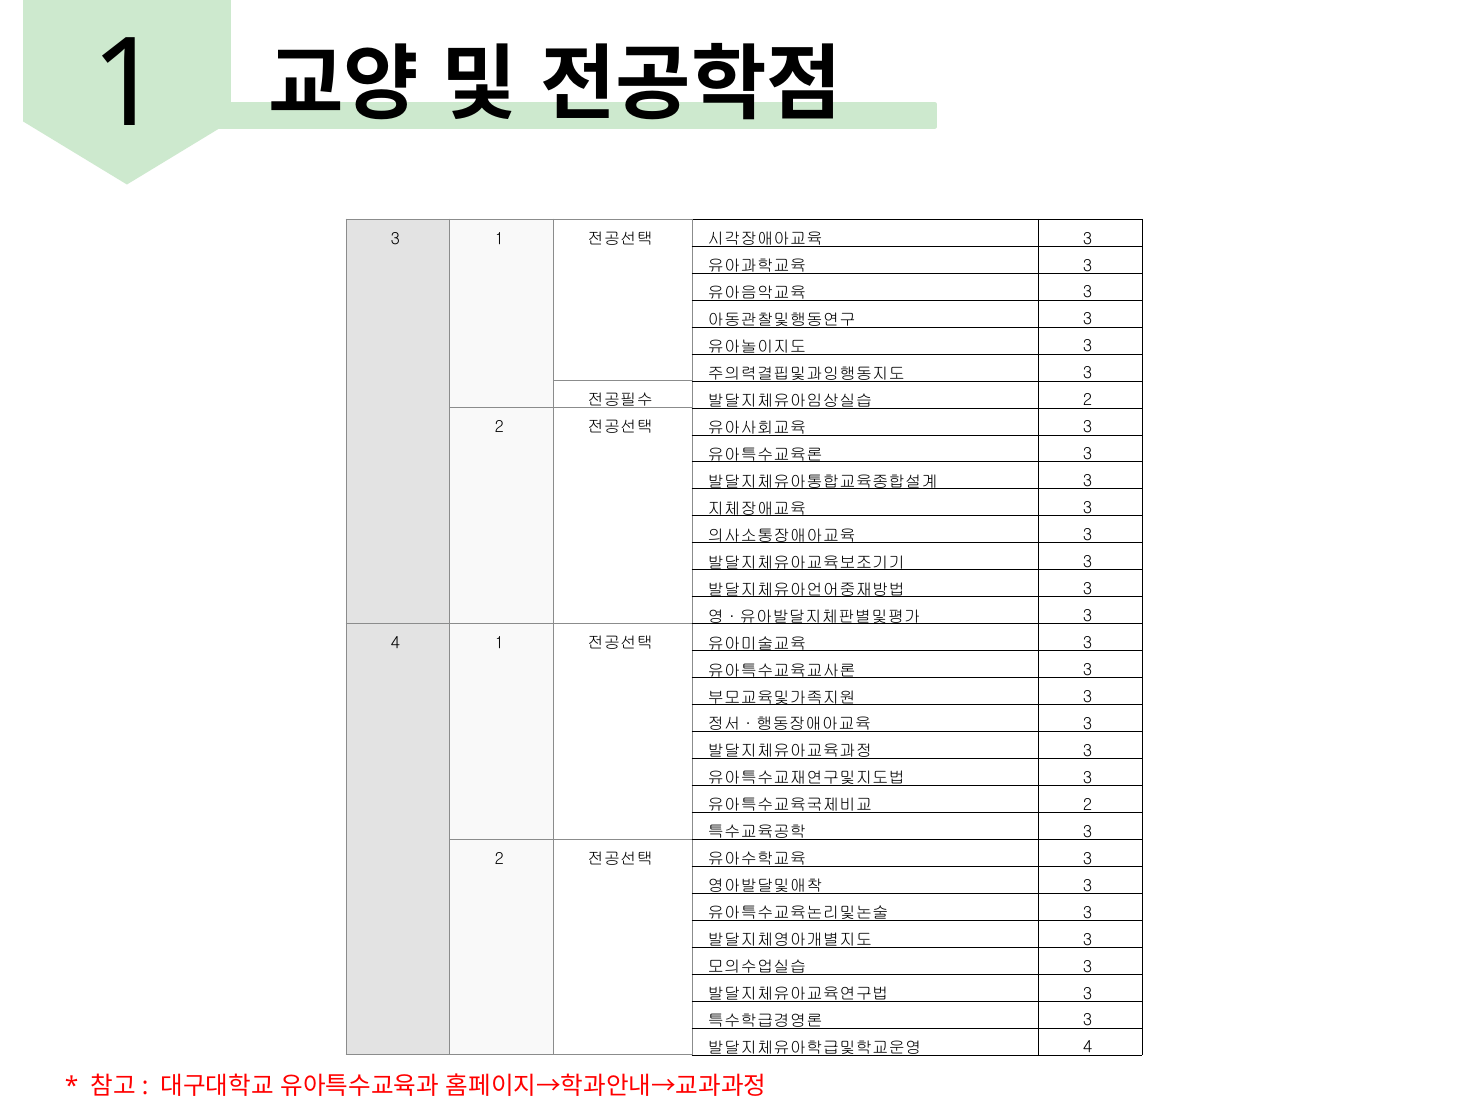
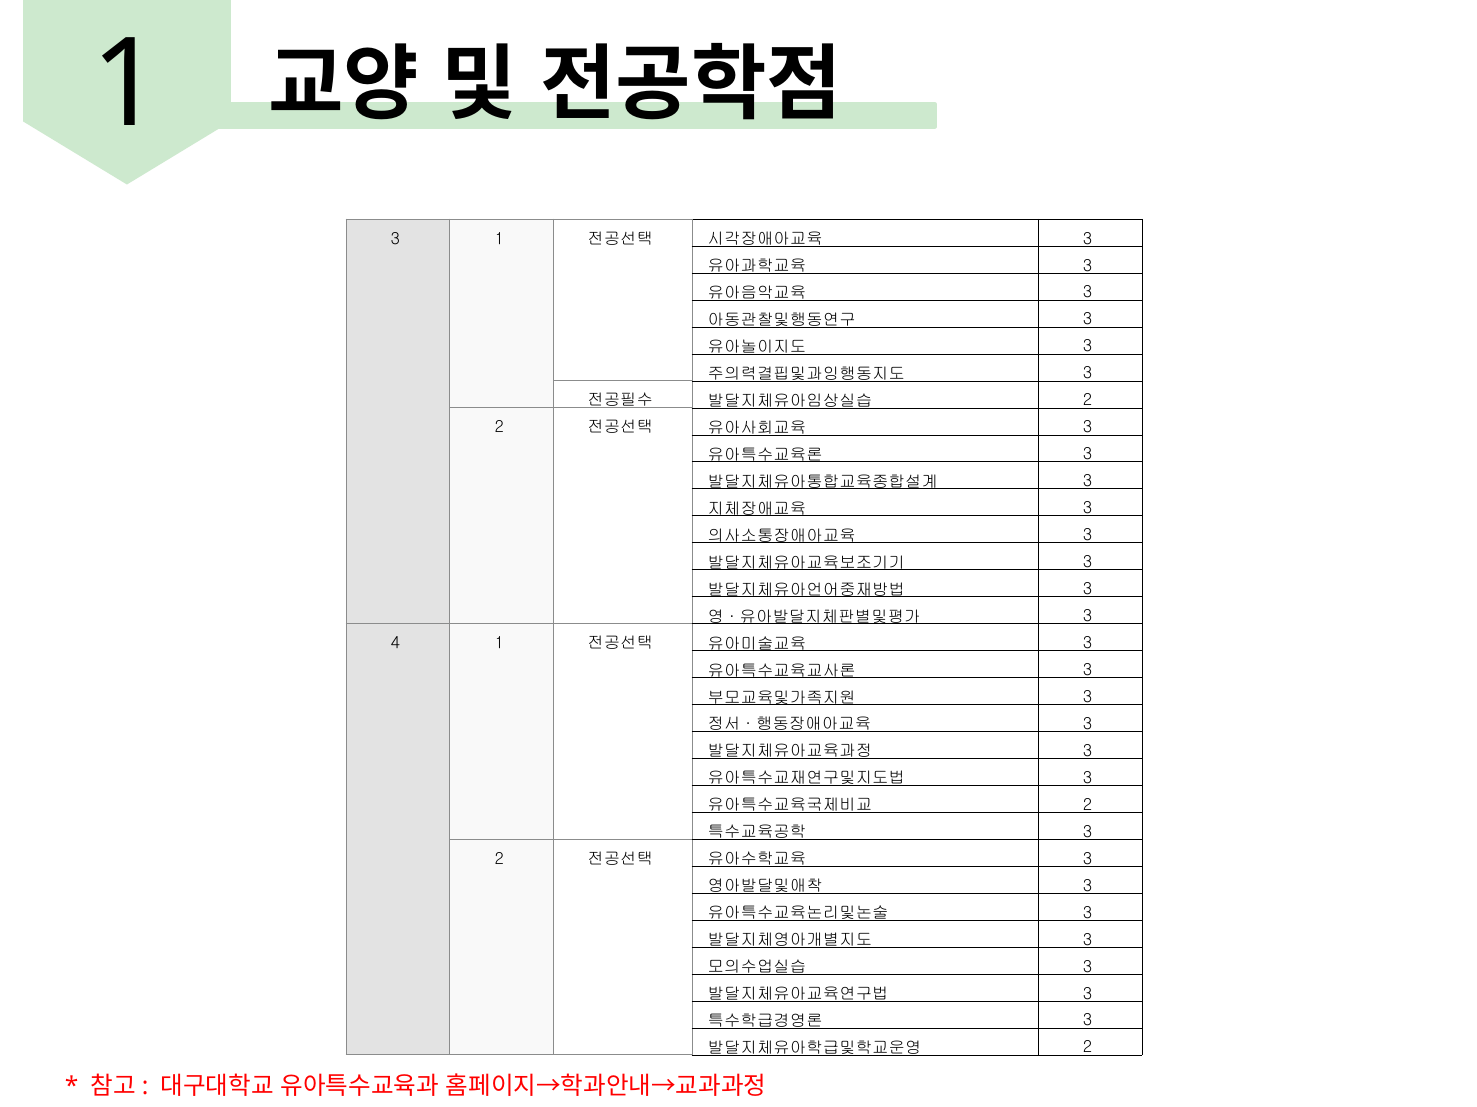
4 at (1088, 1048): 4 -> 2
